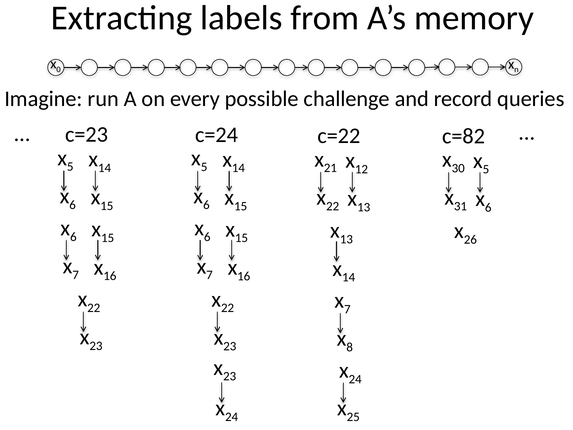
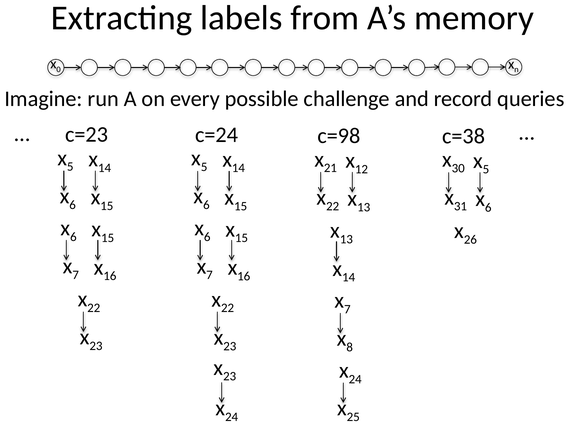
c=22: c=22 -> c=98
c=82: c=82 -> c=38
